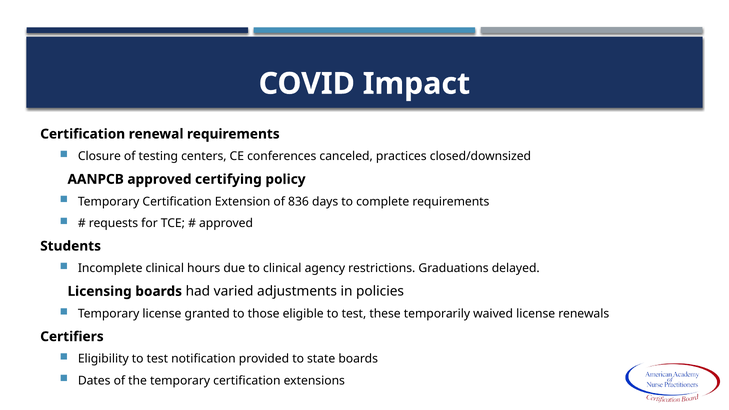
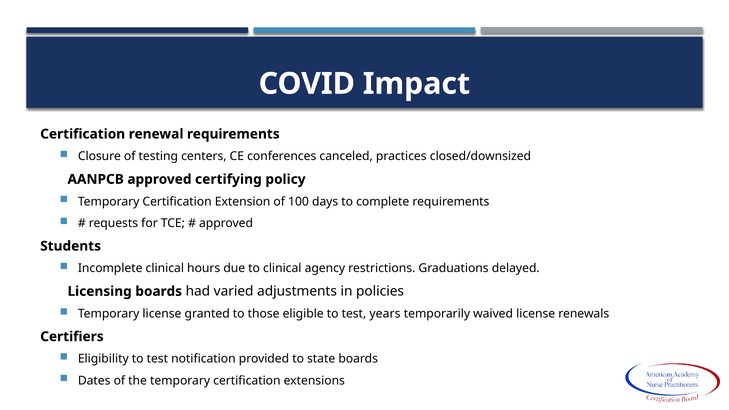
836: 836 -> 100
these: these -> years
